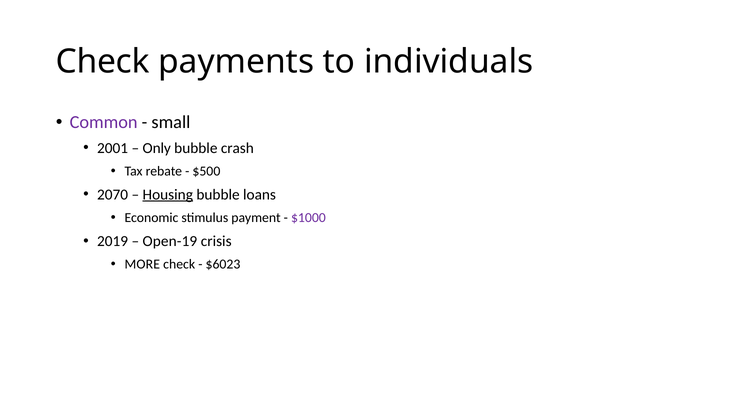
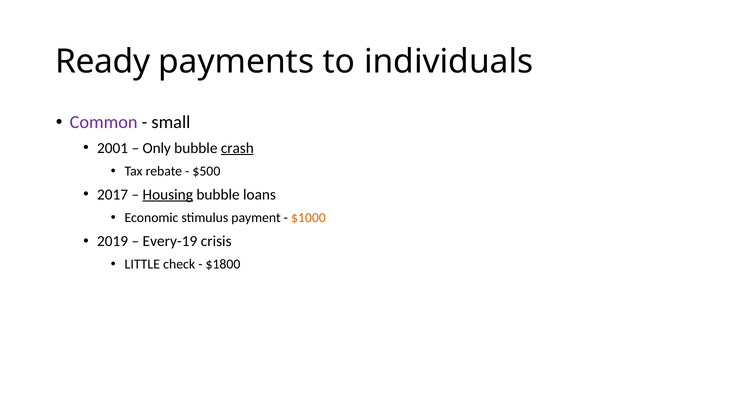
Check at (103, 62): Check -> Ready
crash underline: none -> present
2070: 2070 -> 2017
$1000 colour: purple -> orange
Open-19: Open-19 -> Every-19
MORE: MORE -> LITTLE
$6023: $6023 -> $1800
